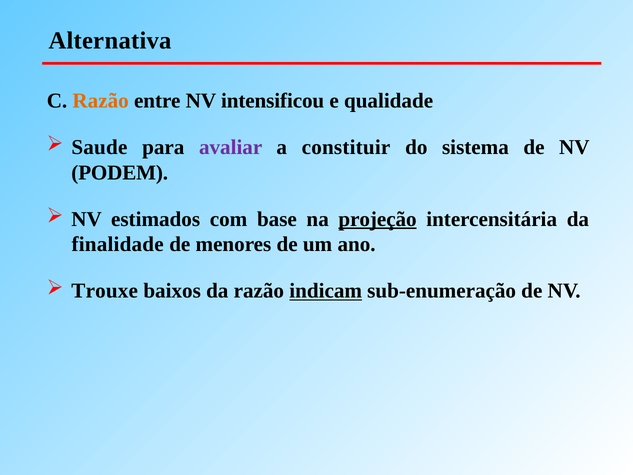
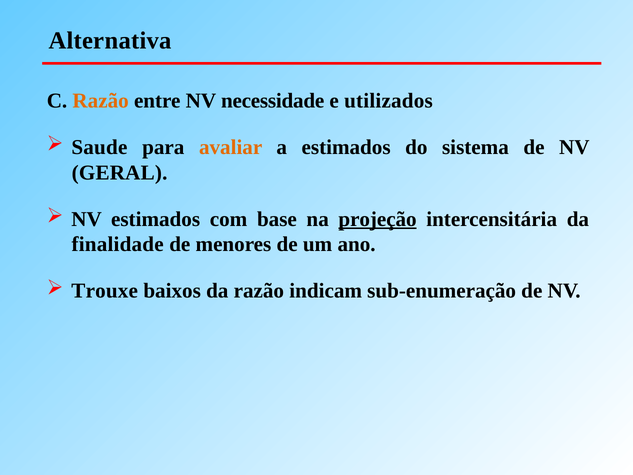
intensificou: intensificou -> necessidade
qualidade: qualidade -> utilizados
avaliar colour: purple -> orange
a constituir: constituir -> estimados
PODEM: PODEM -> GERAL
indicam underline: present -> none
